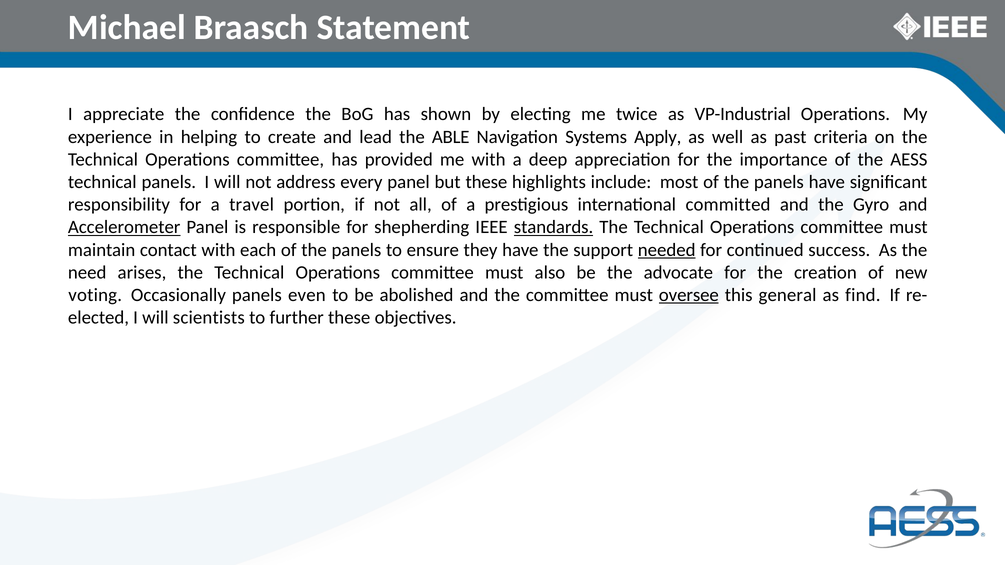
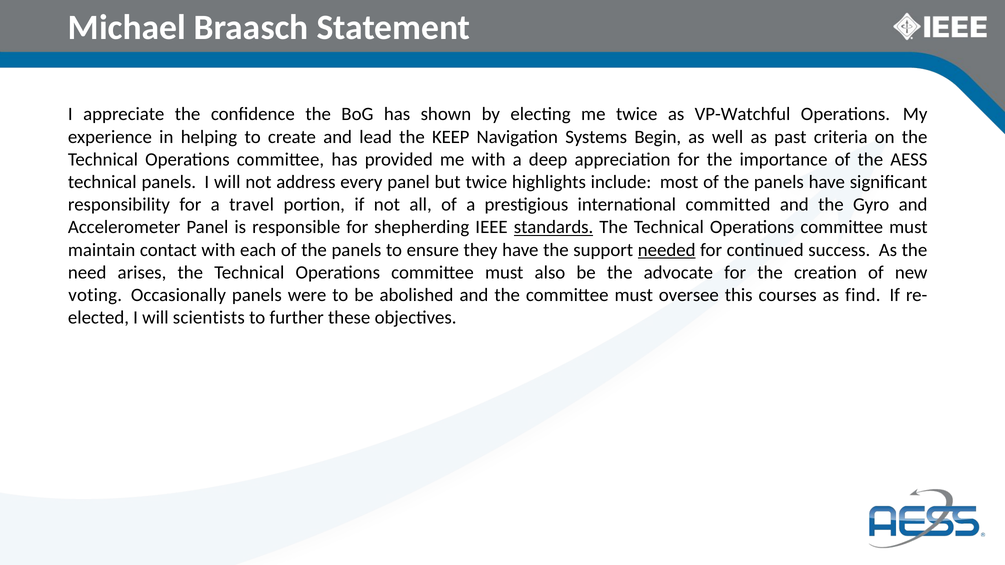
VP-Industrial: VP-Industrial -> VP-Watchful
ABLE: ABLE -> KEEP
Apply: Apply -> Begin
but these: these -> twice
Accelerometer underline: present -> none
even: even -> were
oversee underline: present -> none
general: general -> courses
